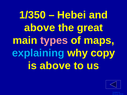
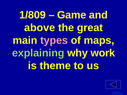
1/350: 1/350 -> 1/809
Hebei: Hebei -> Game
explaining colour: light blue -> light green
copy: copy -> work
is above: above -> theme
